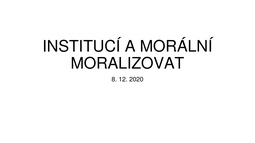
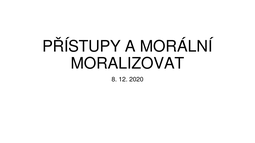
INSTITUCÍ: INSTITUCÍ -> PŘÍSTUPY
